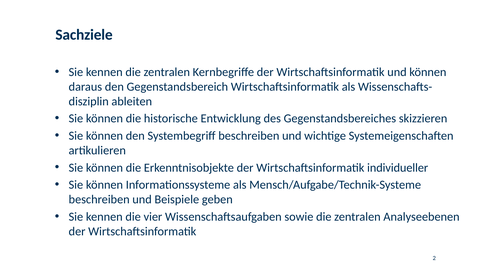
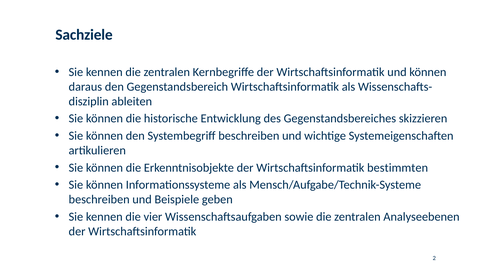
individueller: individueller -> bestimmten
